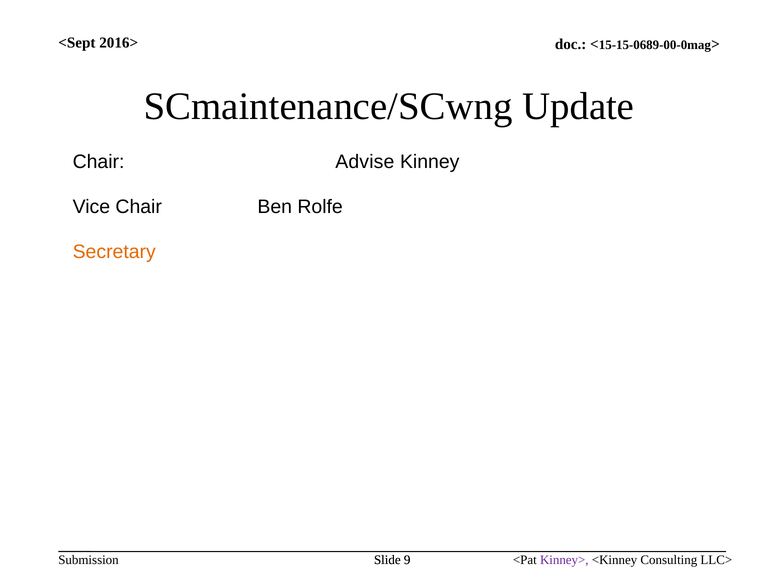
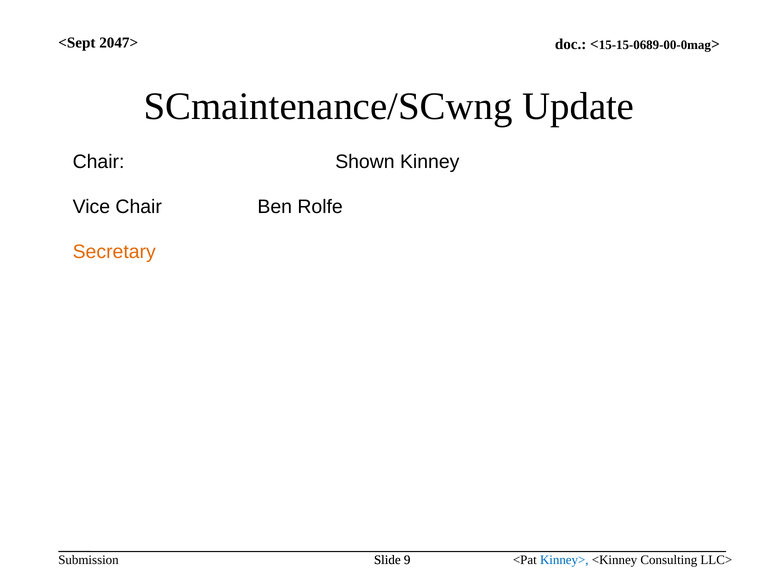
2016>: 2016> -> 2047>
Advise: Advise -> Shown
Kinney> colour: purple -> blue
